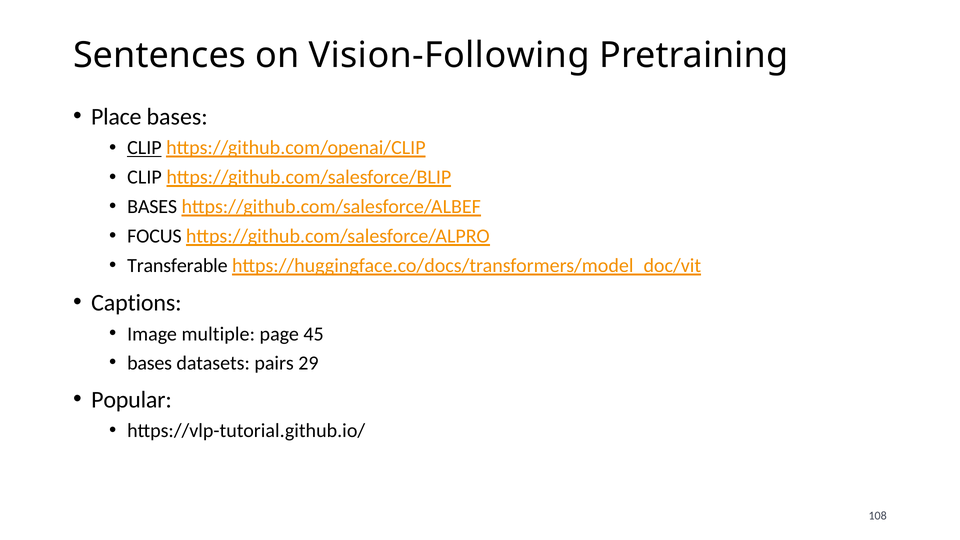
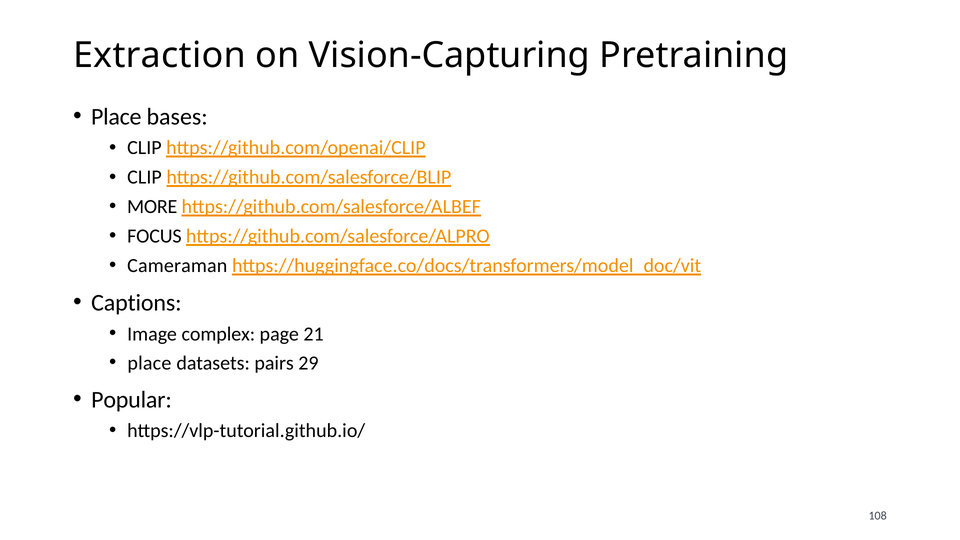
Sentences: Sentences -> Extraction
Vision-Following: Vision-Following -> Vision-Capturing
CLIP at (144, 148) underline: present -> none
BASES at (152, 207): BASES -> MORE
Transferable: Transferable -> Cameraman
multiple: multiple -> complex
45: 45 -> 21
bases at (150, 363): bases -> place
